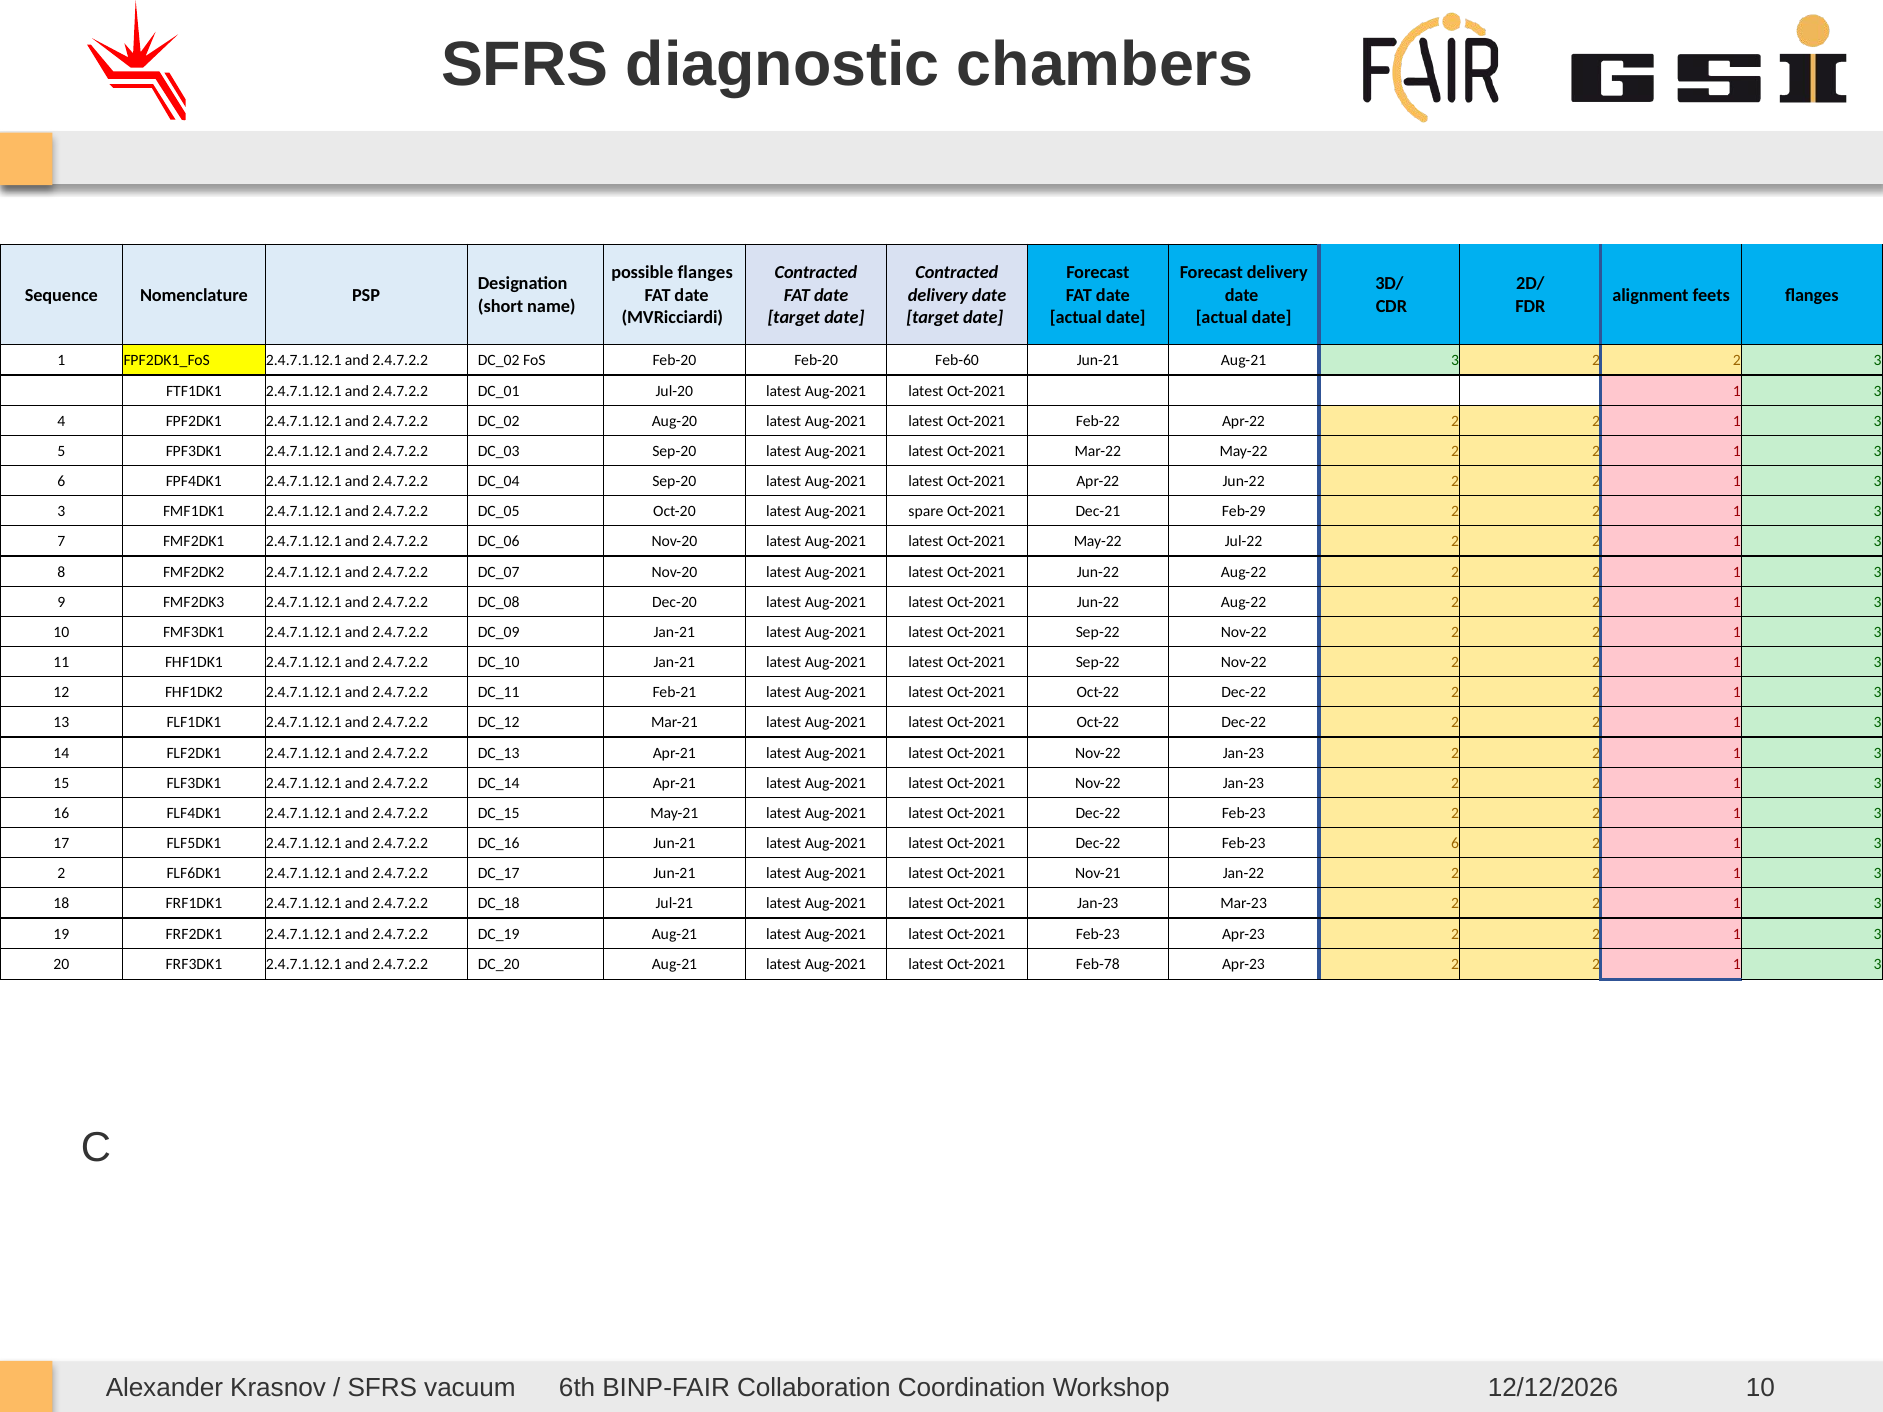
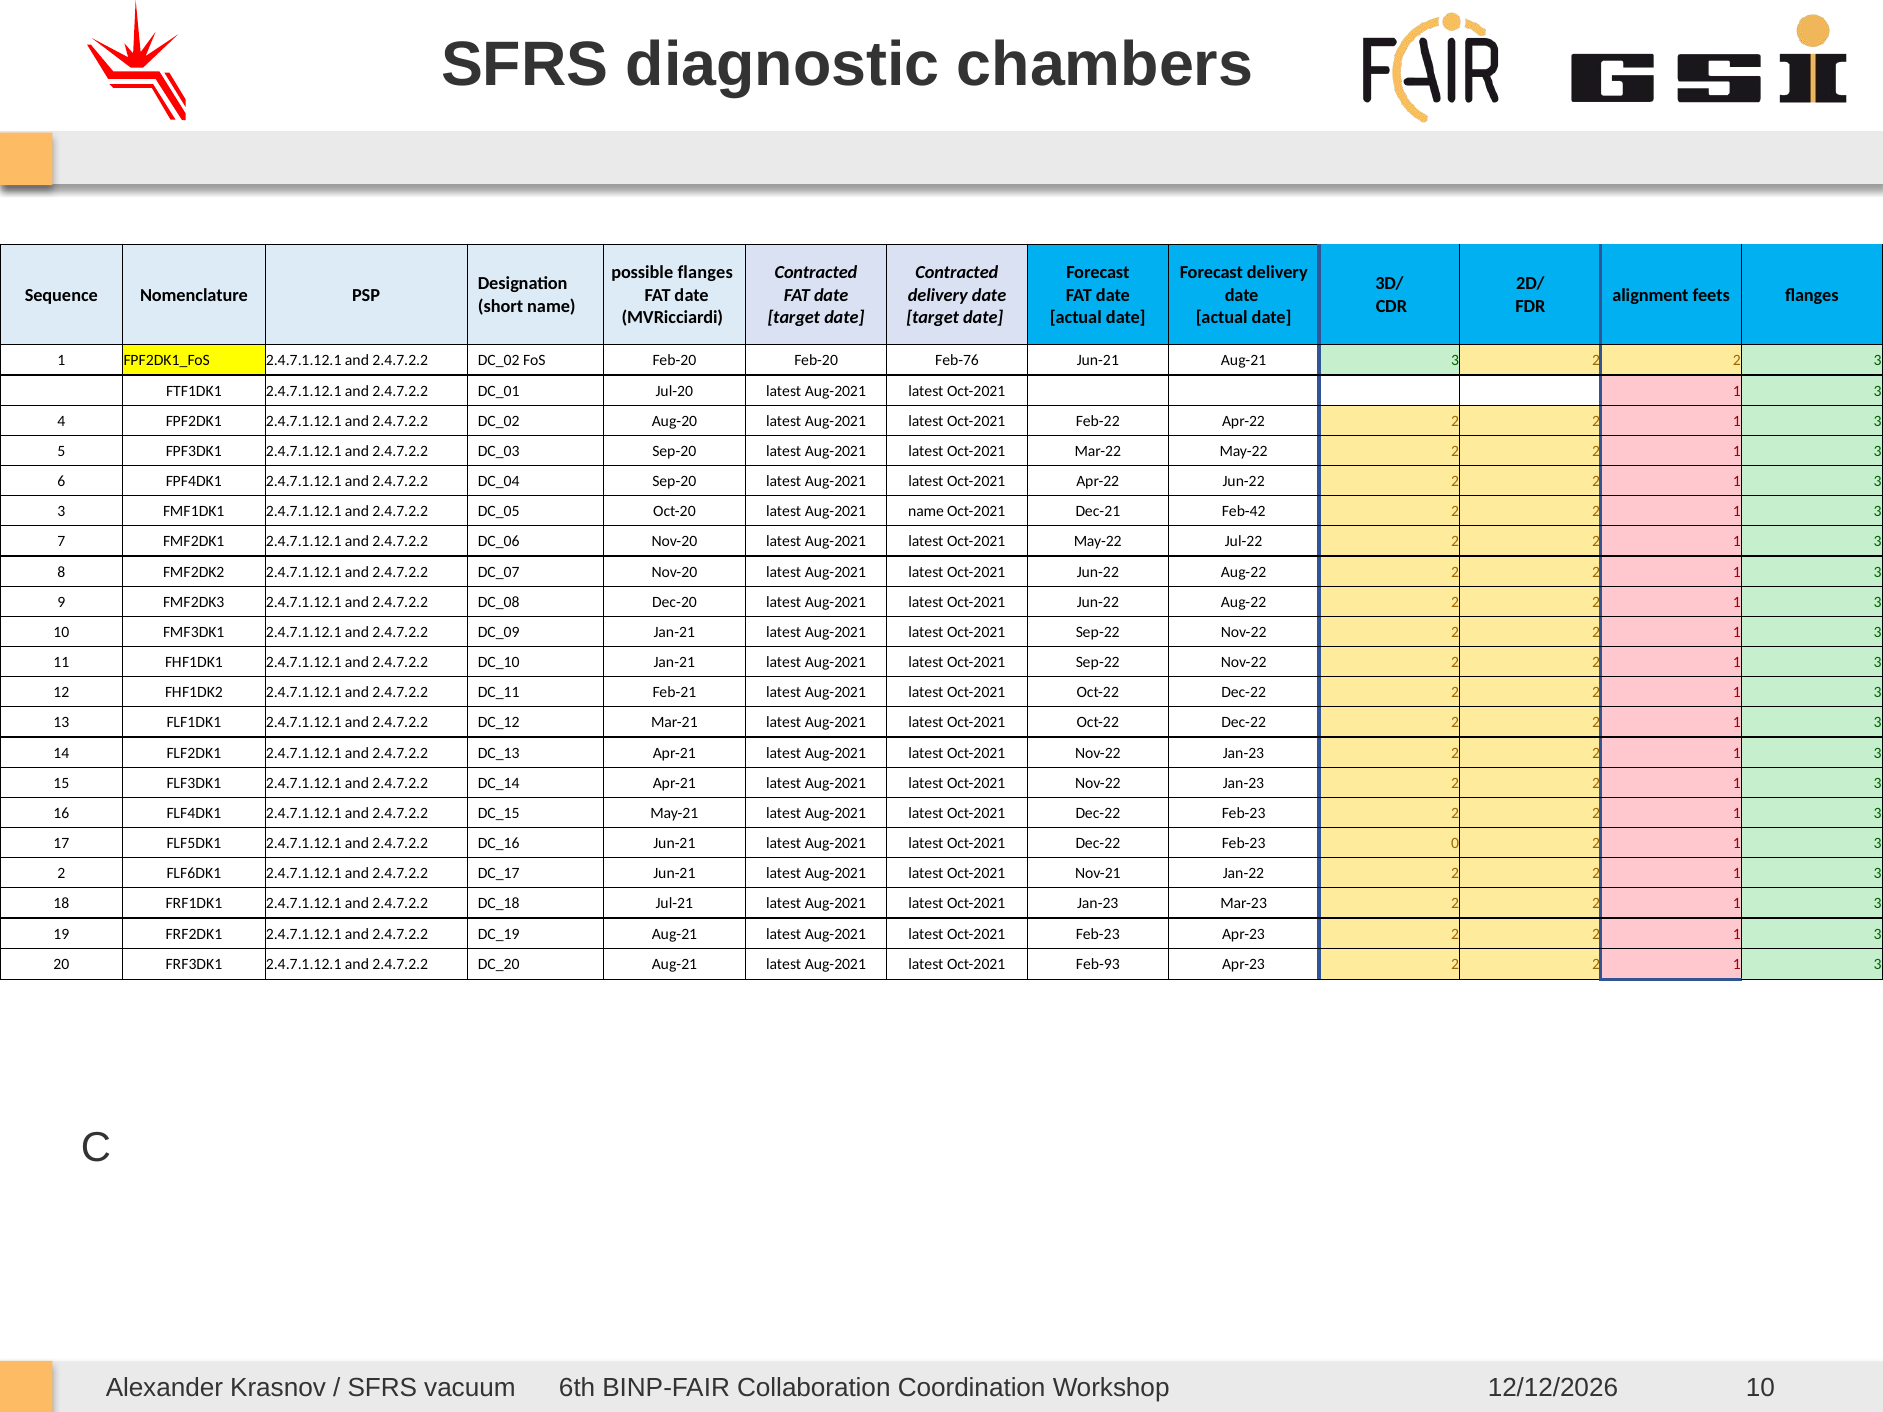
Feb-60: Feb-60 -> Feb-76
Aug-2021 spare: spare -> name
Feb-29: Feb-29 -> Feb-42
Feb-23 6: 6 -> 0
Feb-78: Feb-78 -> Feb-93
